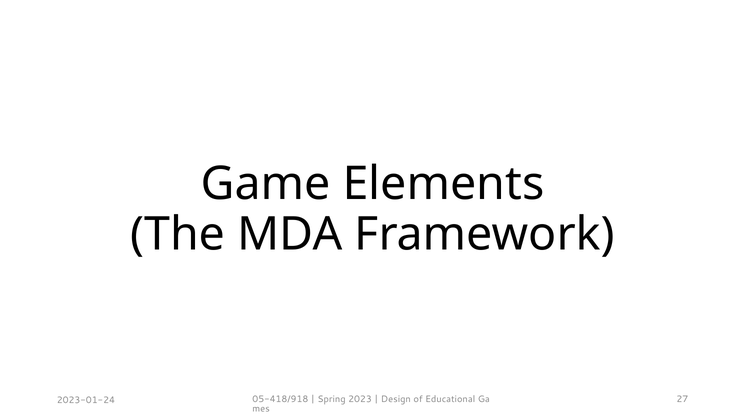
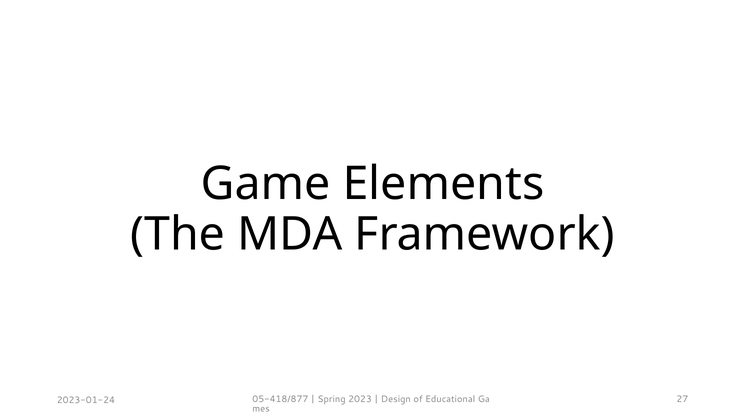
05-418/918: 05-418/918 -> 05-418/877
